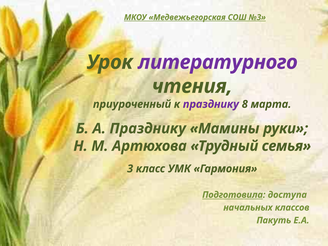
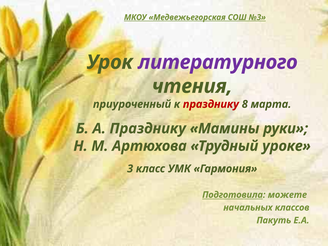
празднику at (211, 104) colour: purple -> red
семья: семья -> уроке
доступа: доступа -> можете
